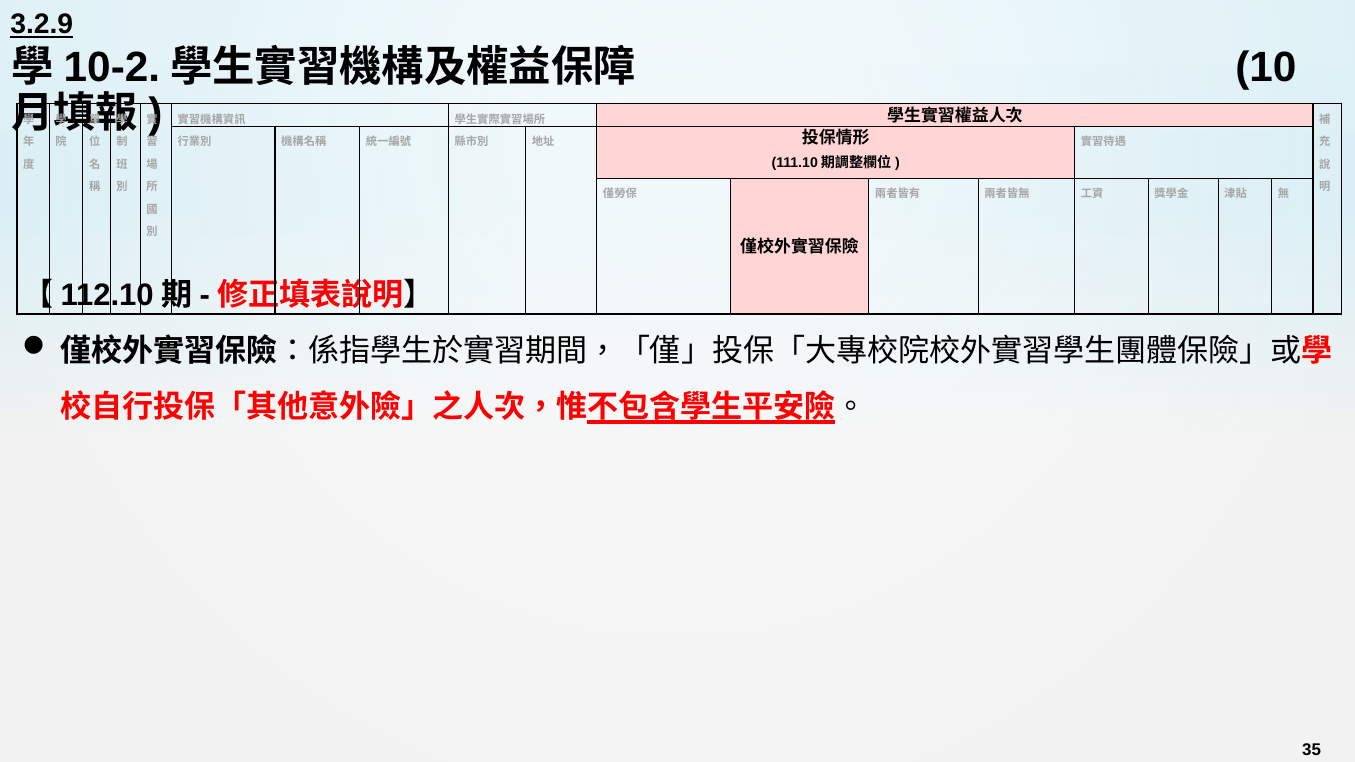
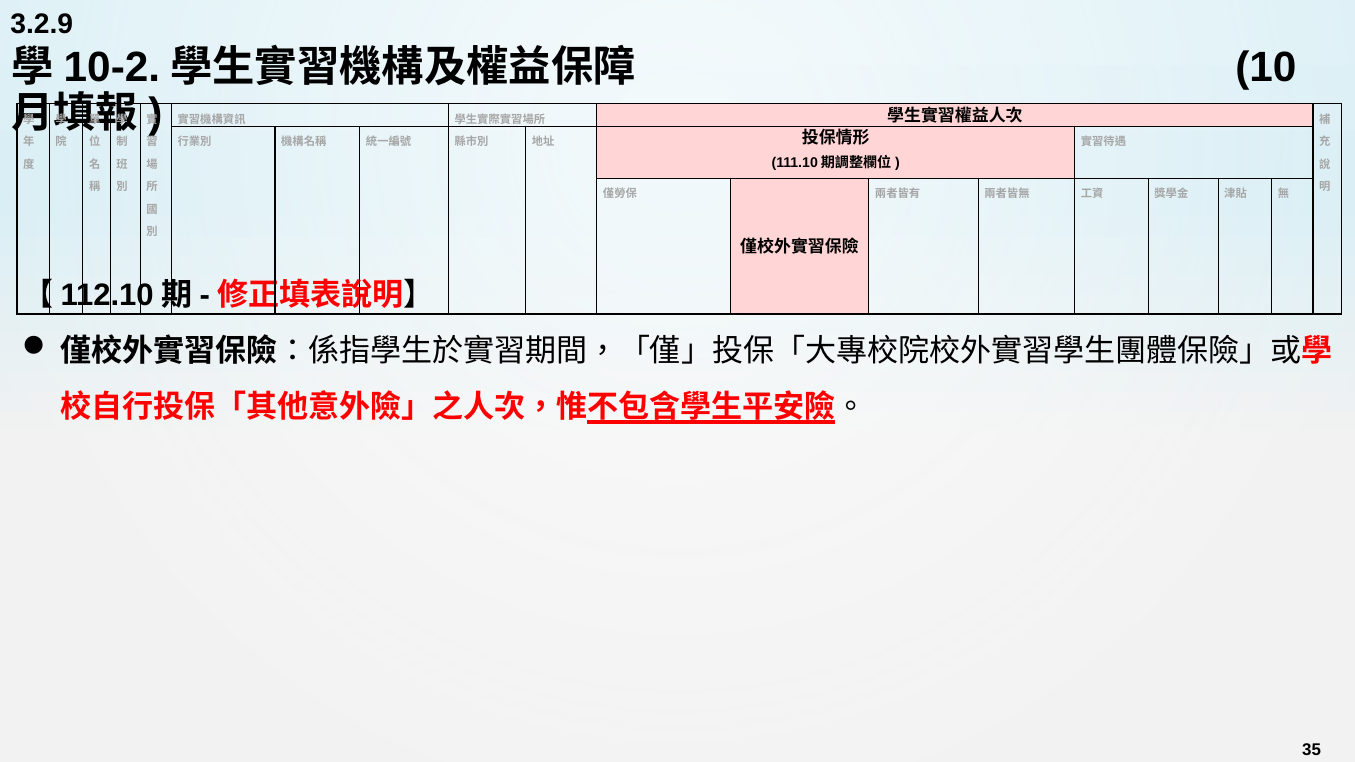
3.2.9 underline: present -> none
